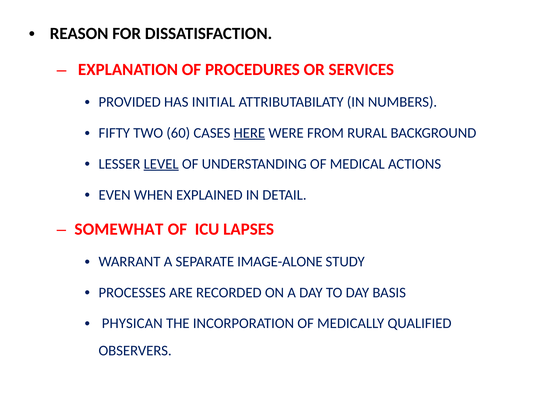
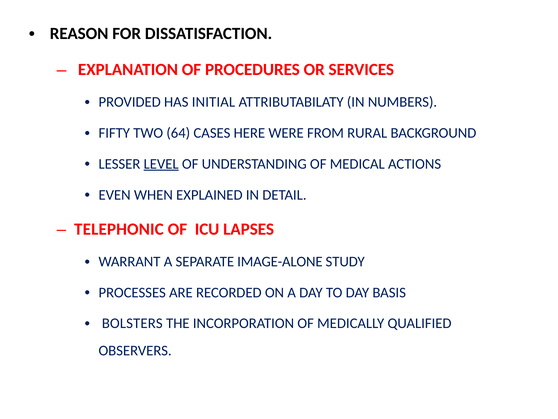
60: 60 -> 64
HERE underline: present -> none
SOMEWHAT: SOMEWHAT -> TELEPHONIC
PHYSICAN: PHYSICAN -> BOLSTERS
